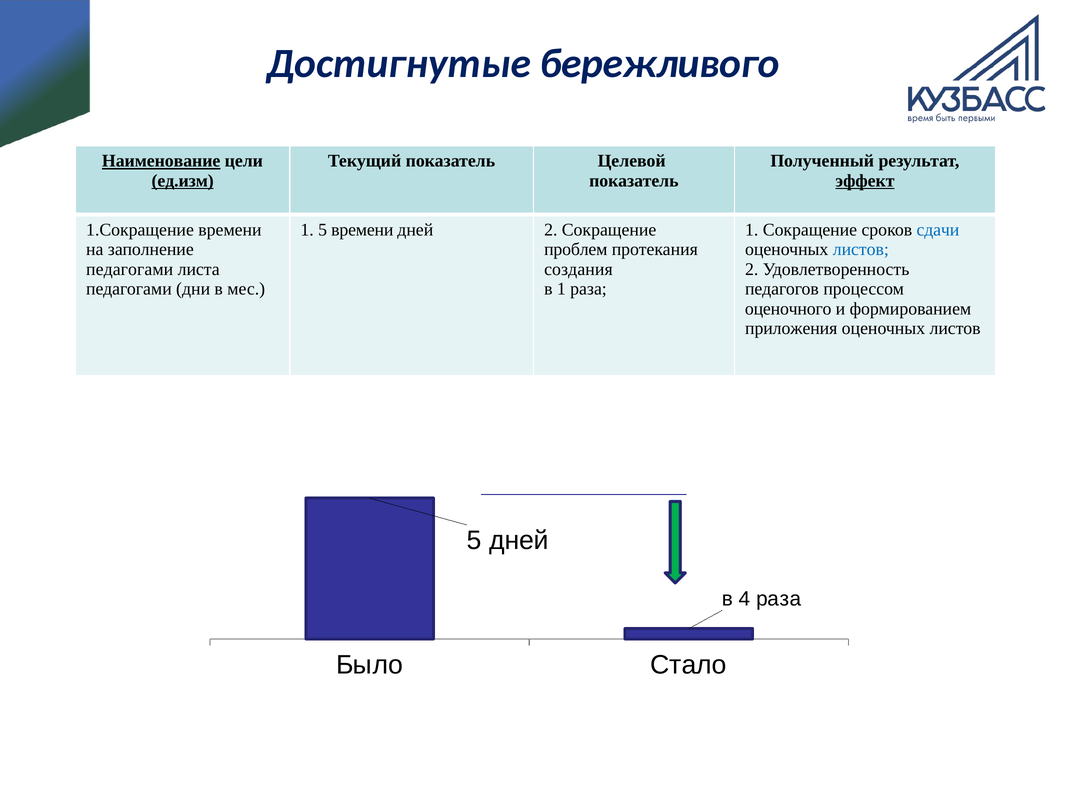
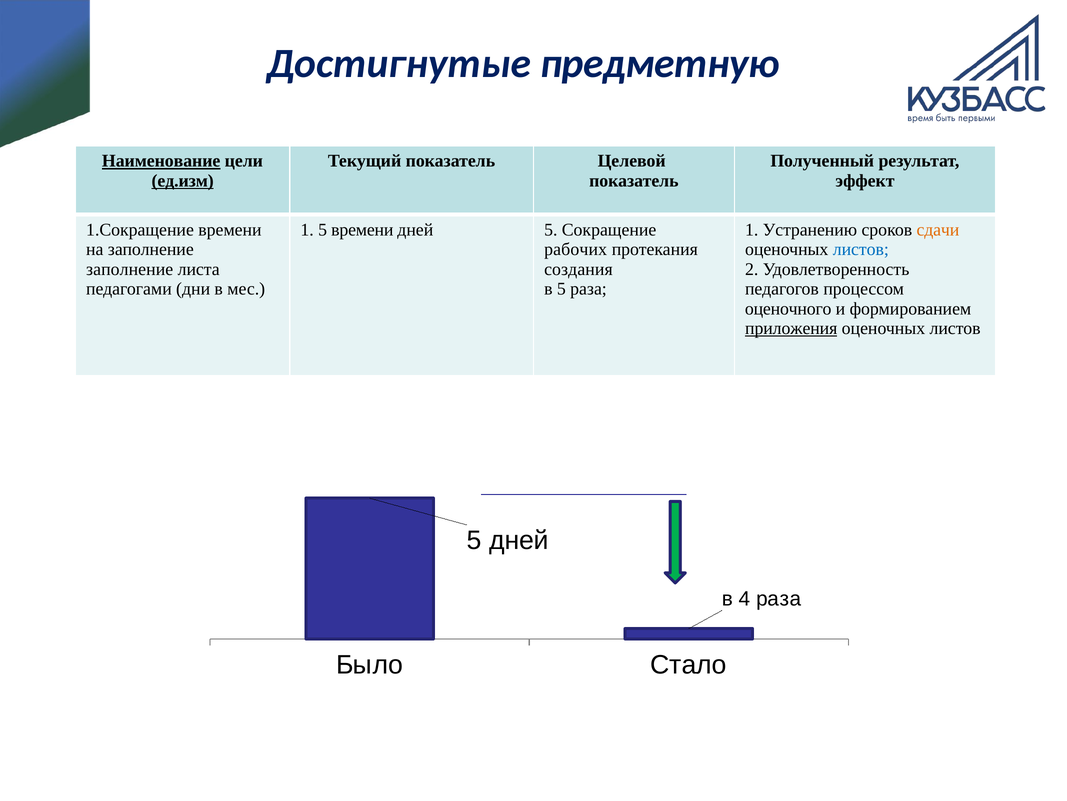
бережливого: бережливого -> предметную
эффект underline: present -> none
дней 2: 2 -> 5
1 Сокращение: Сокращение -> Устранению
сдачи colour: blue -> orange
проблем: проблем -> рабочих
педагогами at (130, 269): педагогами -> заполнение
в 1: 1 -> 5
приложения underline: none -> present
